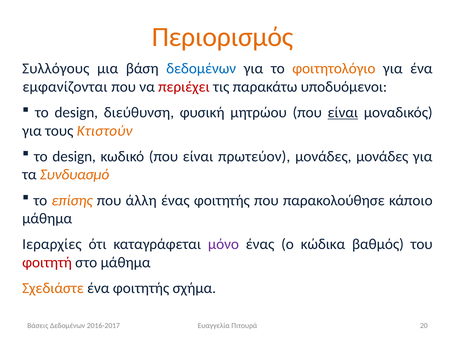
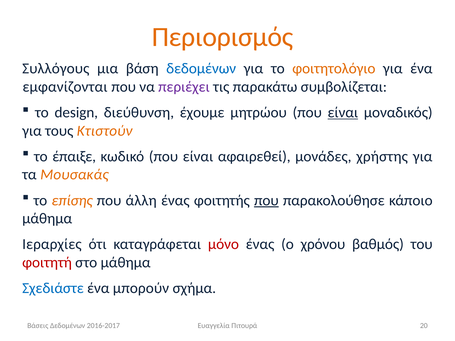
περιέχει colour: red -> purple
υποδυόμενοι: υποδυόμενοι -> συμβολίζεται
φυσική: φυσική -> έχουμε
design at (74, 157): design -> έπαιξε
πρωτεύον: πρωτεύον -> αφαιρεθεί
μονάδες μονάδες: μονάδες -> χρήστης
Συνδυασμό: Συνδυασμό -> Μουσακάς
που at (266, 201) underline: none -> present
μόνο colour: purple -> red
κώδικα: κώδικα -> χρόνου
Σχεδιάστε colour: orange -> blue
ένα φοιτητής: φοιτητής -> μπορούν
